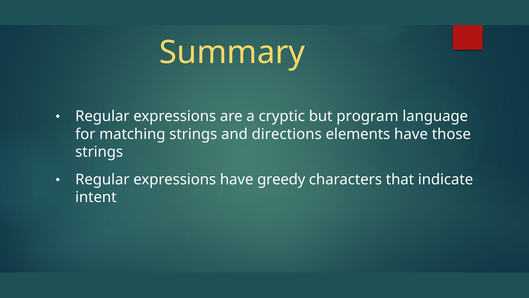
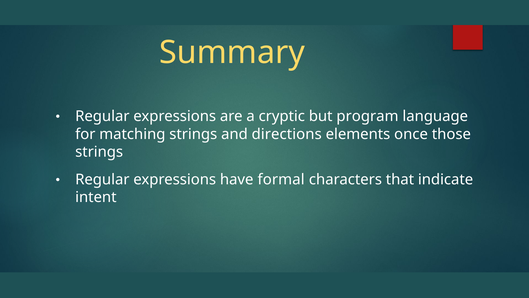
elements have: have -> once
greedy: greedy -> formal
